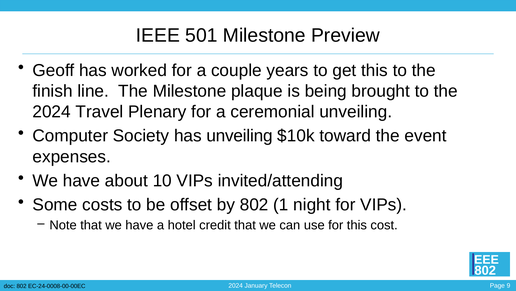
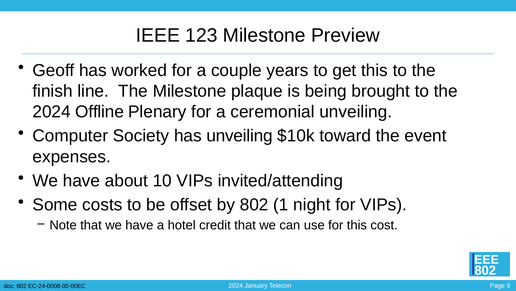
501: 501 -> 123
Travel: Travel -> Offline
